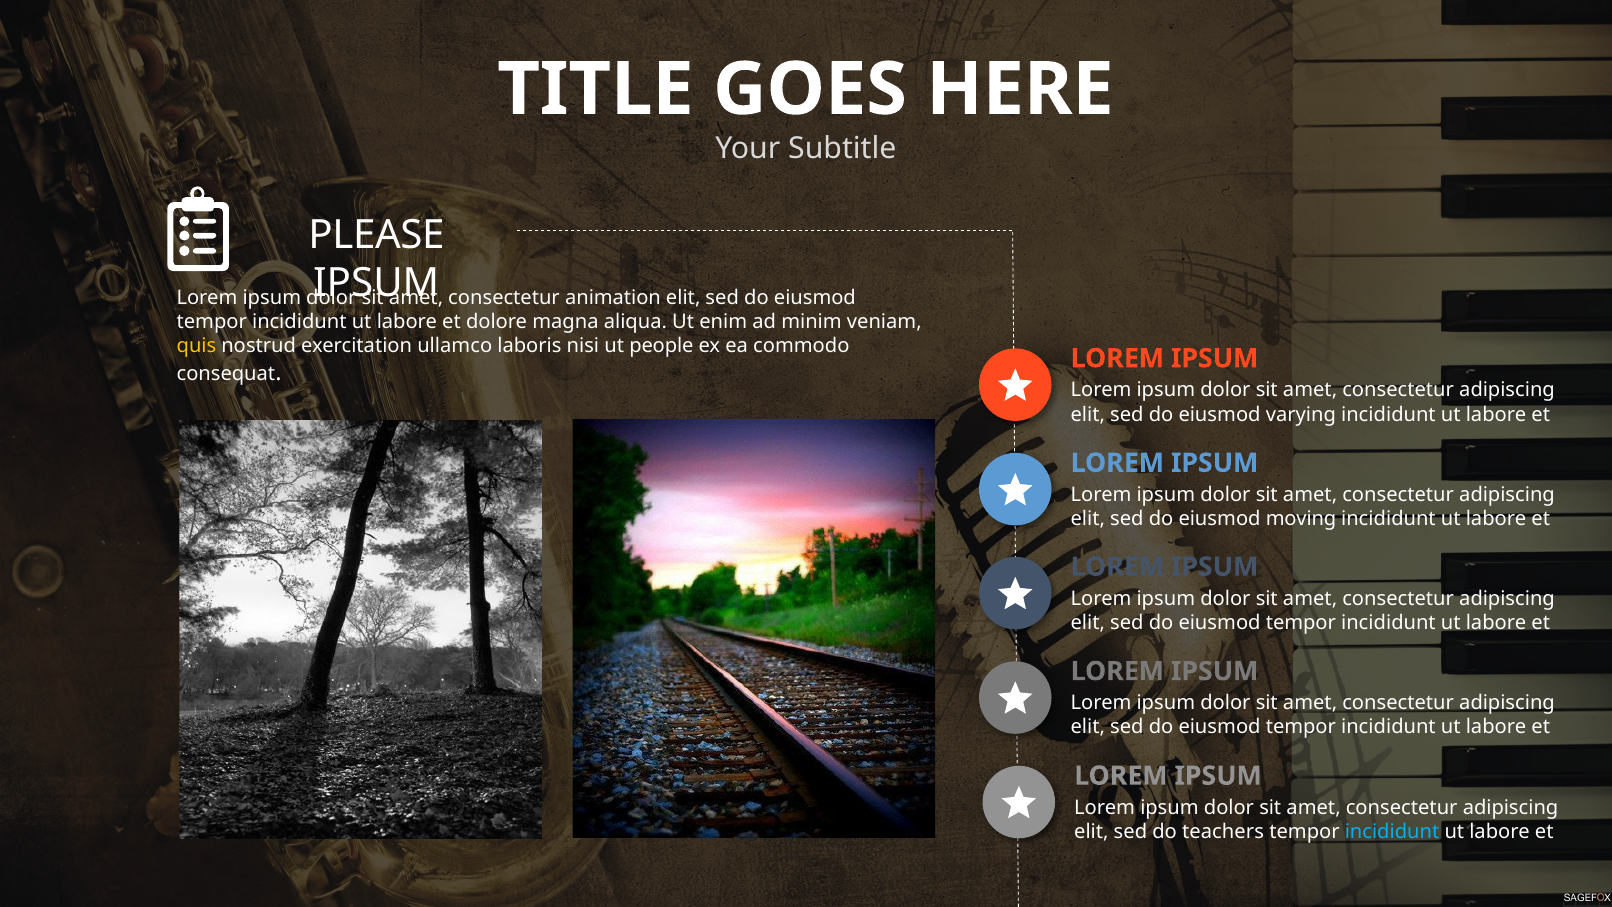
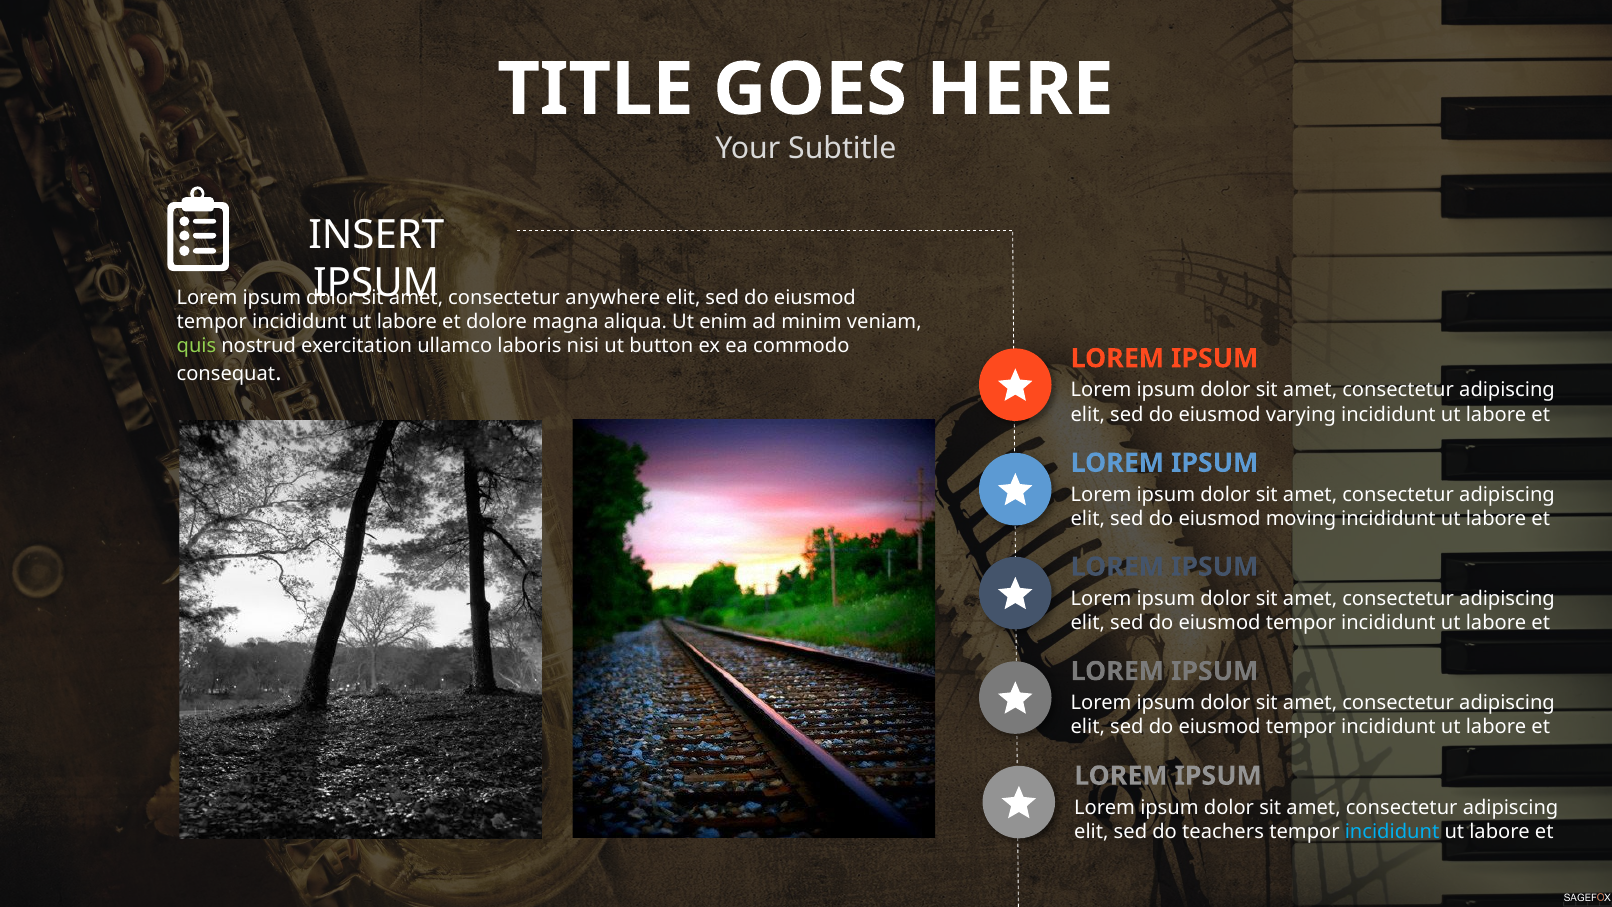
PLEASE: PLEASE -> INSERT
animation: animation -> anywhere
quis colour: yellow -> light green
people: people -> button
